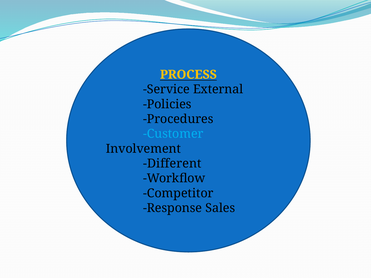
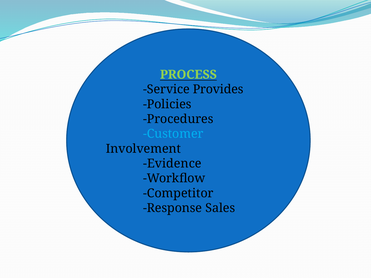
PROCESS colour: yellow -> light green
External: External -> Provides
Different: Different -> Evidence
